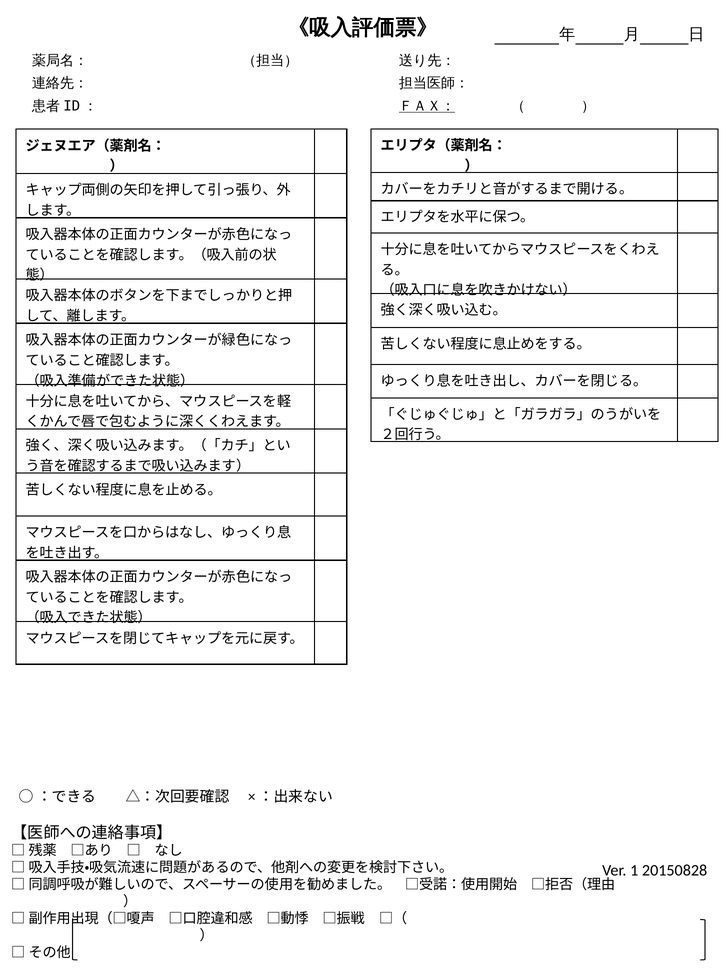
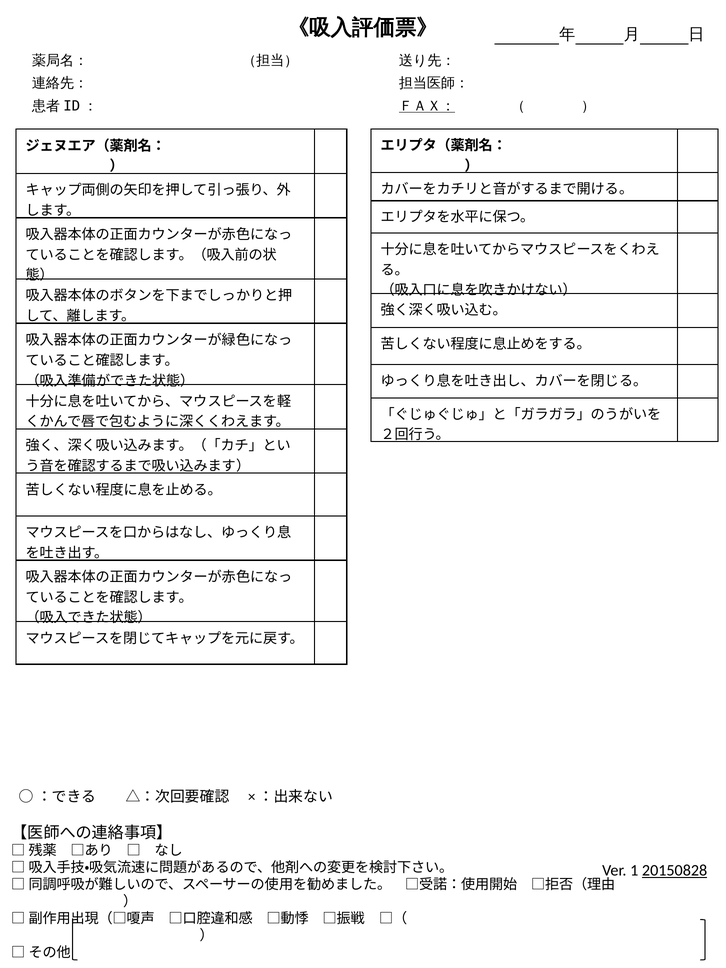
20150828 underline: none -> present
